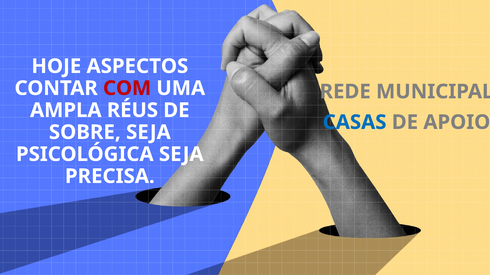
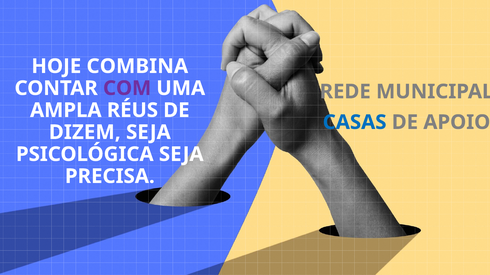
ASPECTOS: ASPECTOS -> COMBINA
COM colour: red -> purple
SOBRE: SOBRE -> DIZEM
